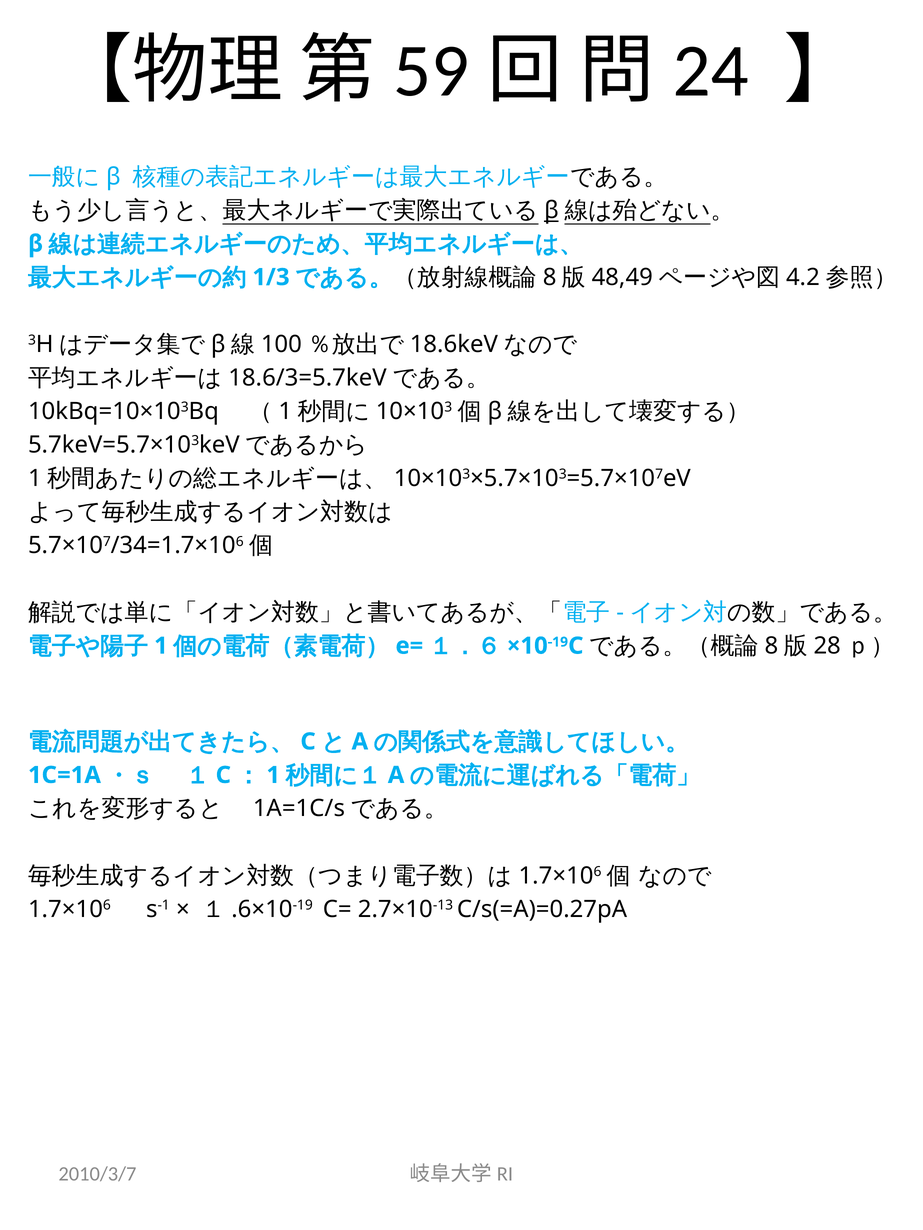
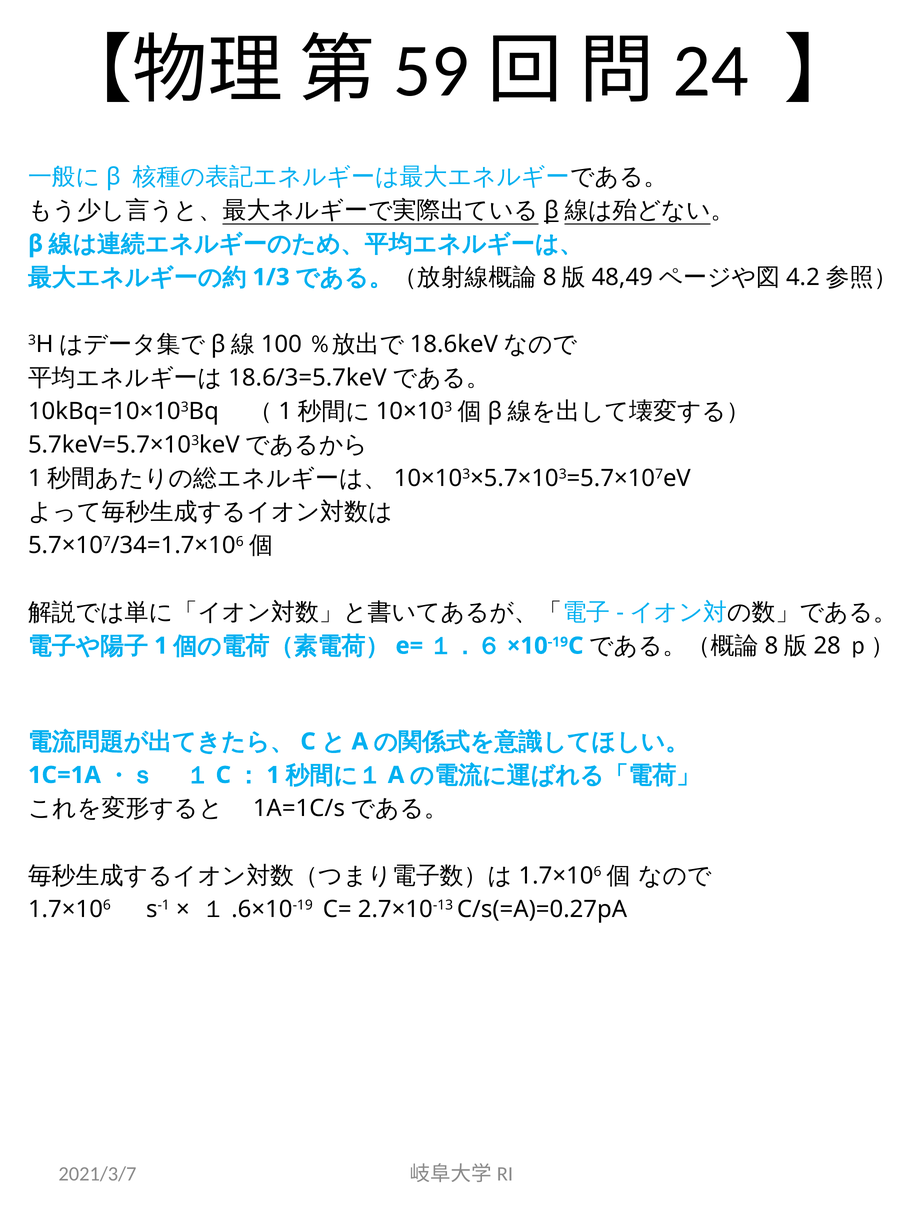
2010/3/7: 2010/3/7 -> 2021/3/7
